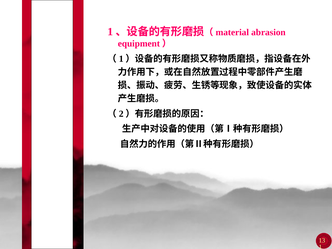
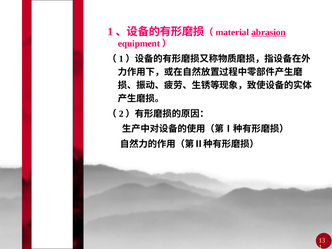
abrasion underline: none -> present
